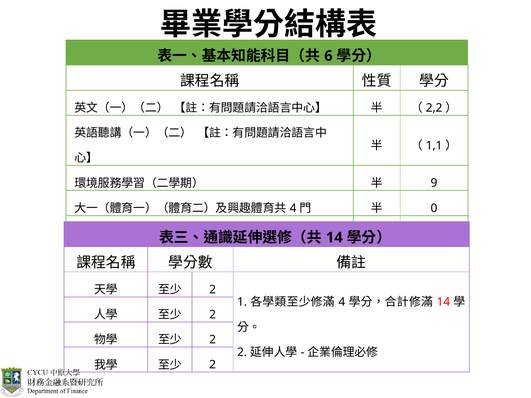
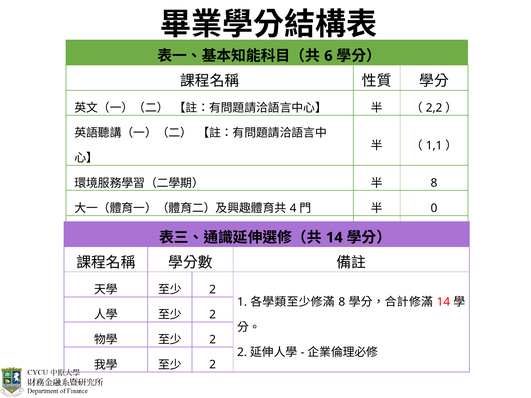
9 at (434, 183): 9 -> 8
4 at (342, 302): 4 -> 8
